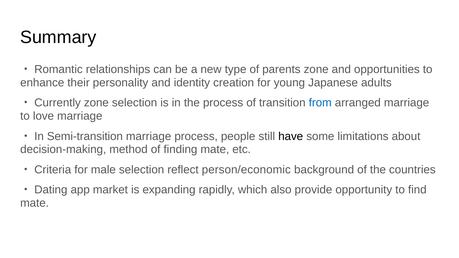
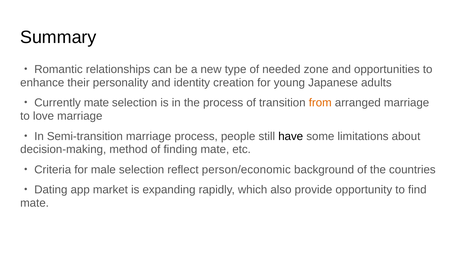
parents: parents -> needed
zone at (96, 103): zone -> mate
from colour: blue -> orange
